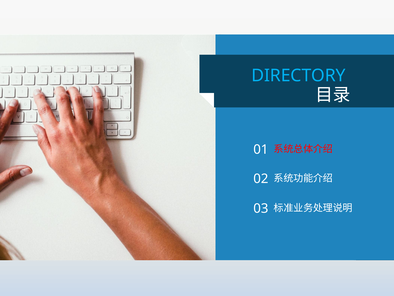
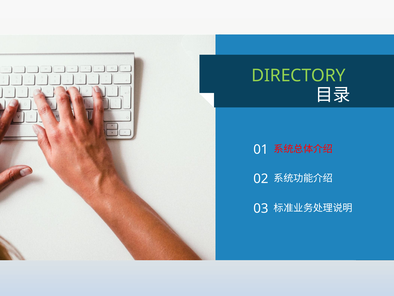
DIRECTORY colour: light blue -> light green
